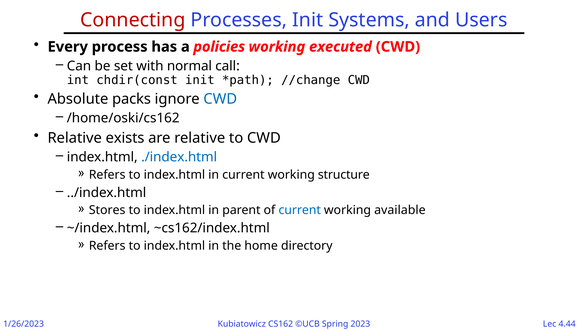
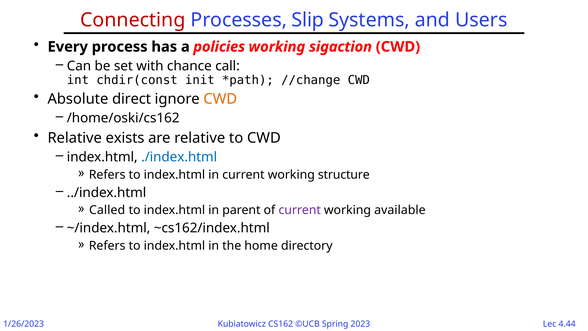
Processes Init: Init -> Slip
executed: executed -> sigaction
normal: normal -> chance
packs: packs -> direct
CWD at (220, 99) colour: blue -> orange
Stores: Stores -> Called
current at (300, 210) colour: blue -> purple
